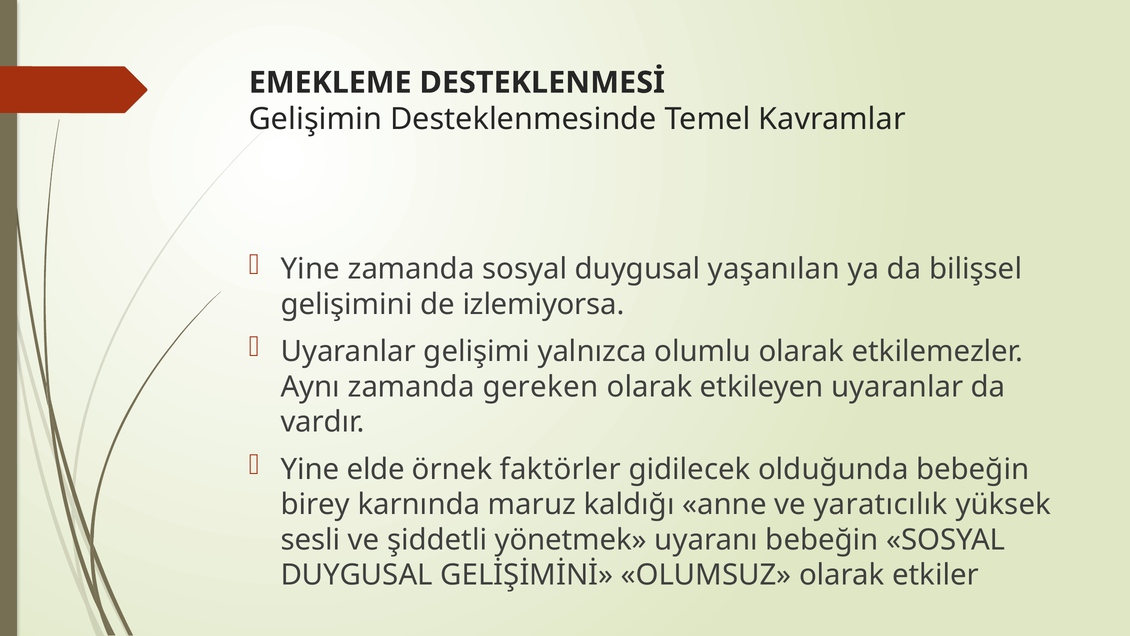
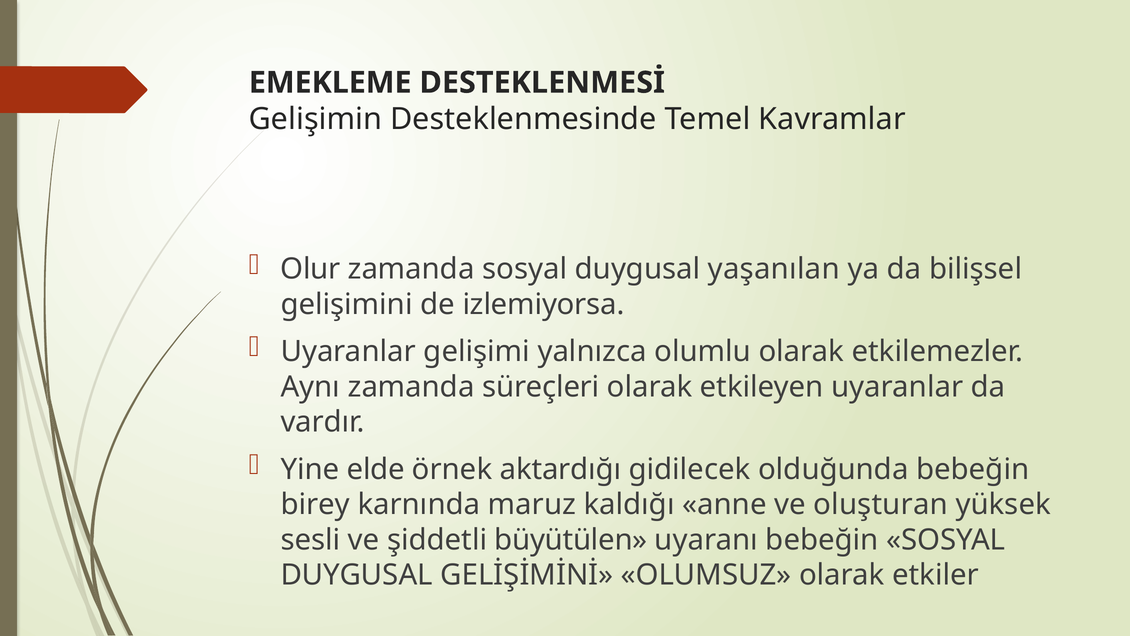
Yine at (310, 269): Yine -> Olur
gereken: gereken -> süreçleri
faktörler: faktörler -> aktardığı
yaratıcılık: yaratıcılık -> oluşturan
yönetmek: yönetmek -> büyütülen
